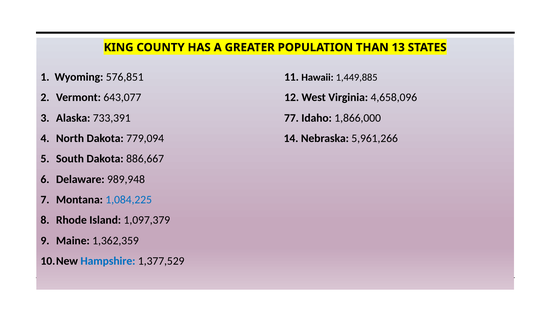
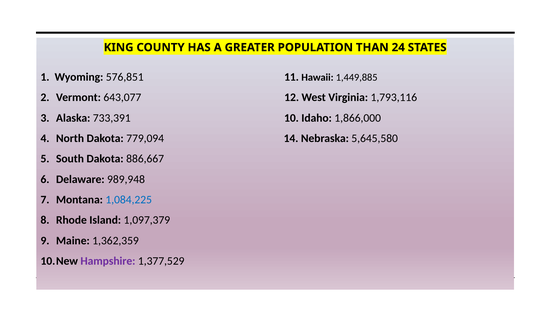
13: 13 -> 24
4,658,096: 4,658,096 -> 1,793,116
77: 77 -> 10
5,961,266: 5,961,266 -> 5,645,580
Hampshire colour: blue -> purple
